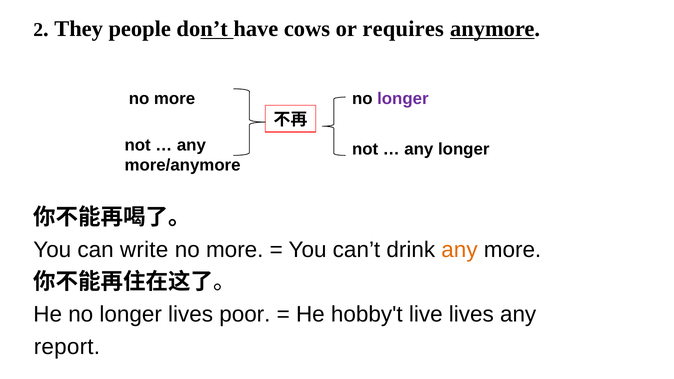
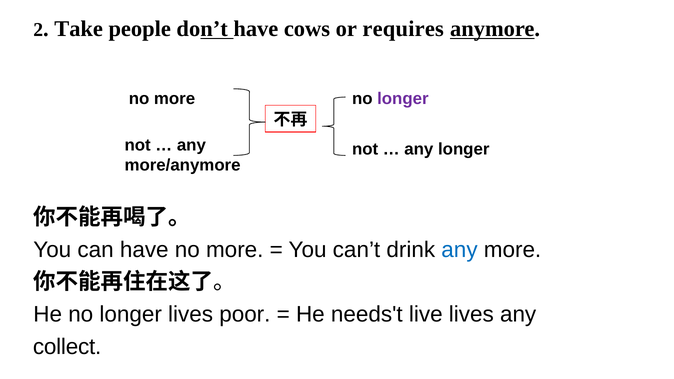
They: They -> Take
can write: write -> have
any at (459, 250) colour: orange -> blue
hobby't: hobby't -> needs't
report: report -> collect
